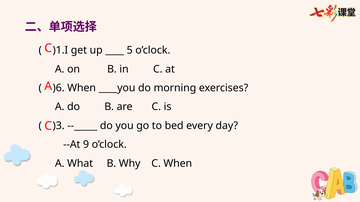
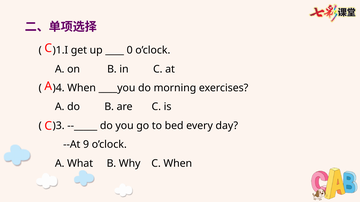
5: 5 -> 0
)6: )6 -> )4
